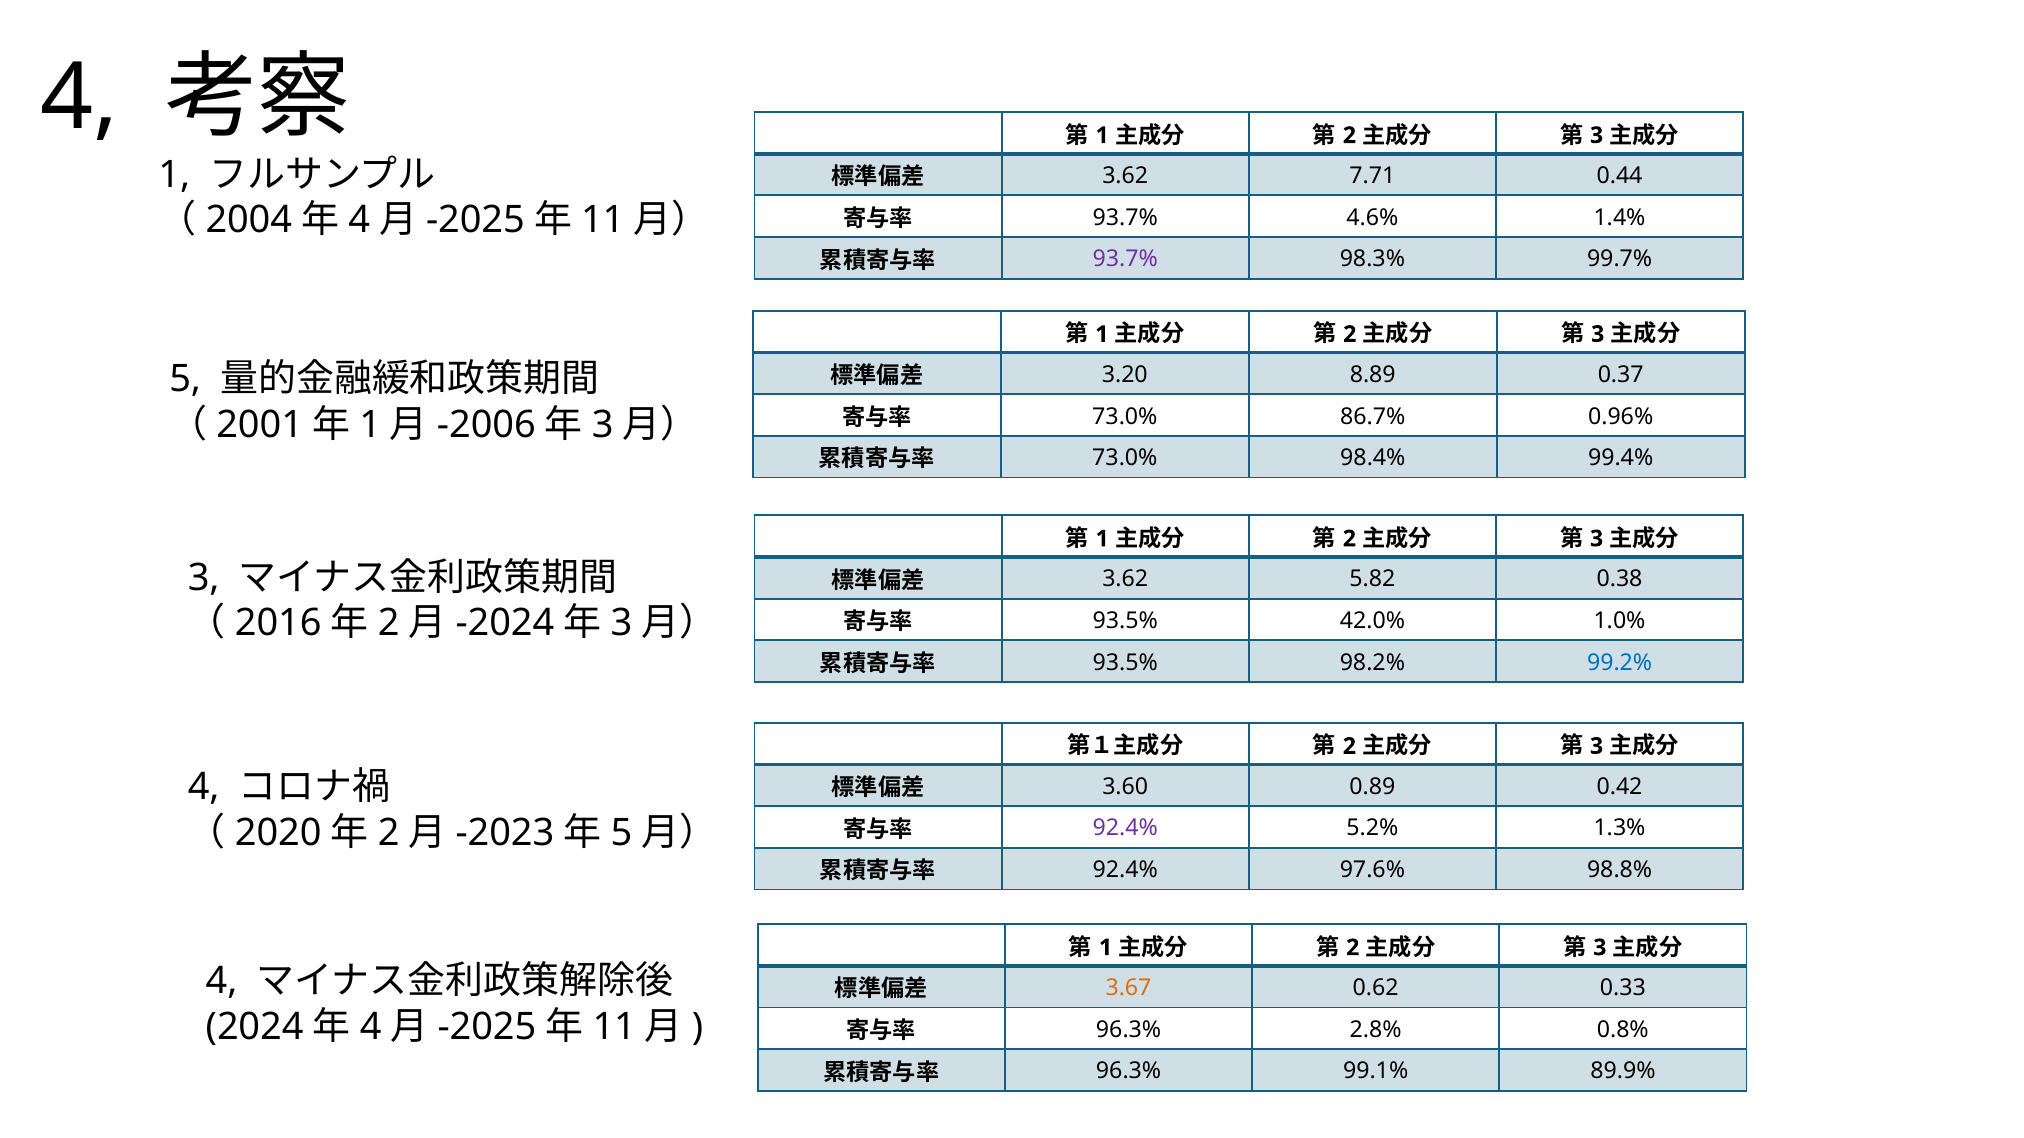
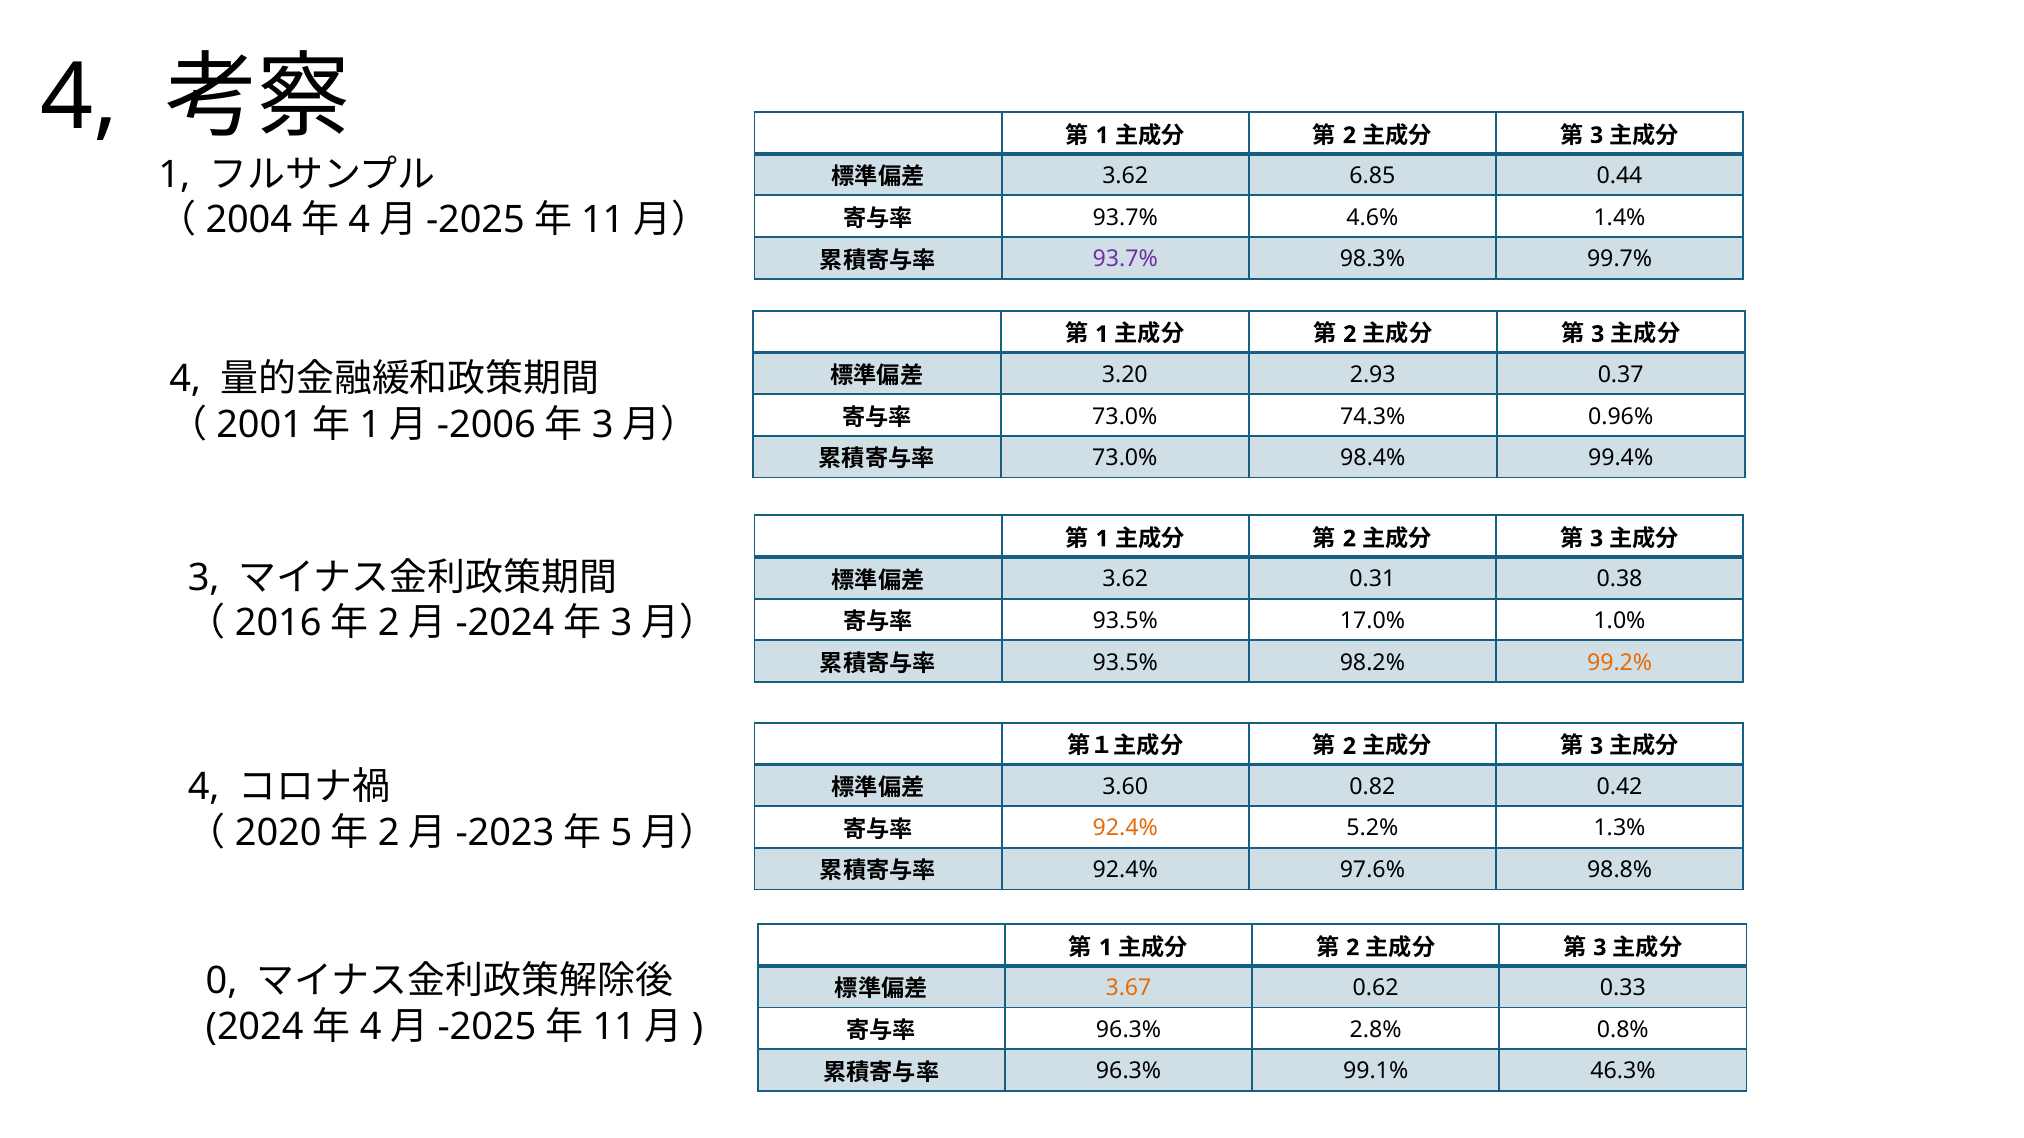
7.71: 7.71 -> 6.85
8.89: 8.89 -> 2.93
5 at (185, 379): 5 -> 4
86.7%: 86.7% -> 74.3%
5.82: 5.82 -> 0.31
42.0%: 42.0% -> 17.0%
99.2% colour: blue -> orange
0.89: 0.89 -> 0.82
92.4% at (1125, 829) colour: purple -> orange
4 at (222, 982): 4 -> 0
89.9%: 89.9% -> 46.3%
